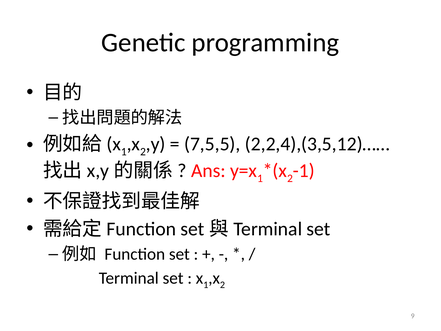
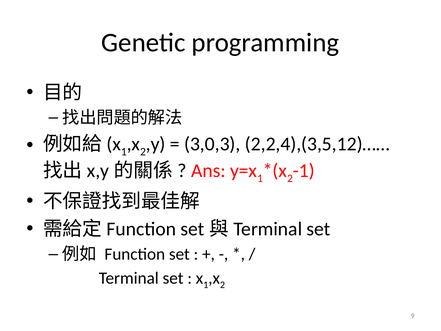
7,5,5: 7,5,5 -> 3,0,3
